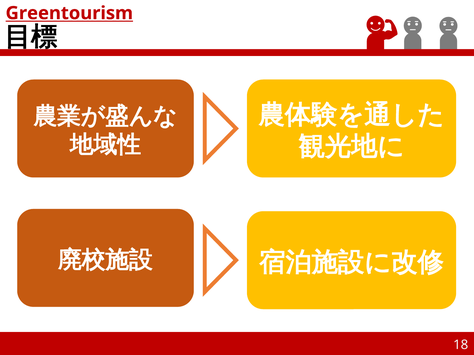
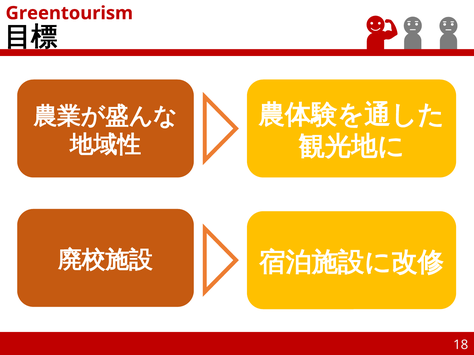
Greentourism underline: present -> none
